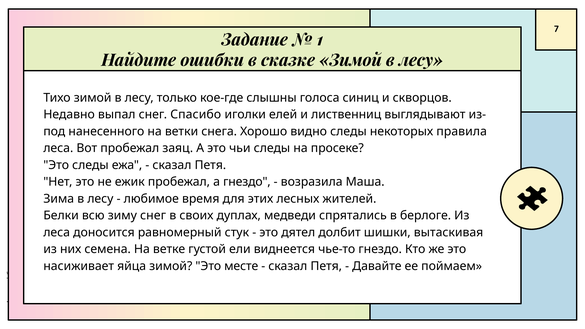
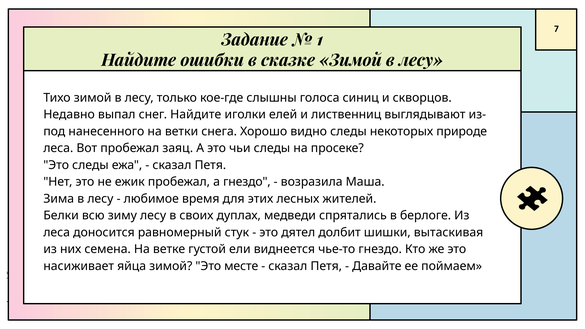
снег Спасибо: Спасибо -> Найдите
правила: правила -> природе
зиму снег: снег -> лесу
